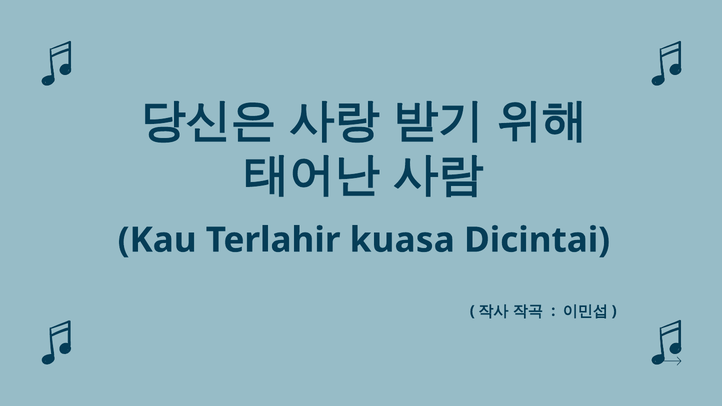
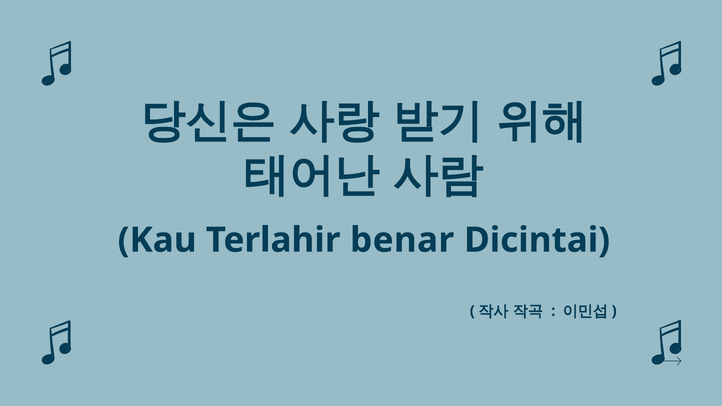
kuasa: kuasa -> benar
